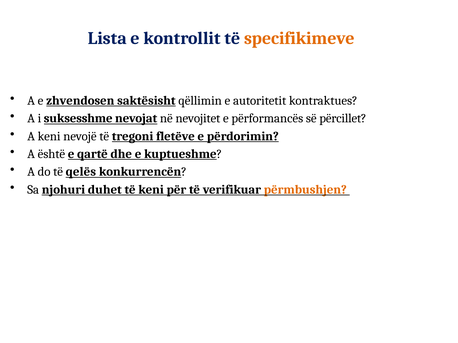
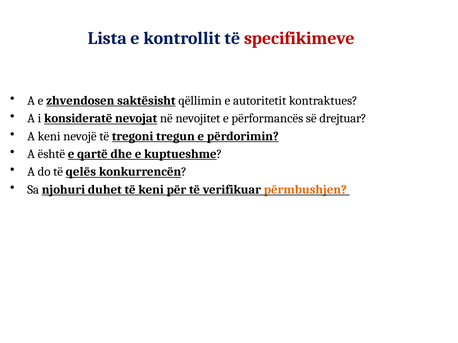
specifikimeve colour: orange -> red
suksesshme: suksesshme -> konsideratë
përcillet: përcillet -> drejtuar
fletëve: fletëve -> tregun
